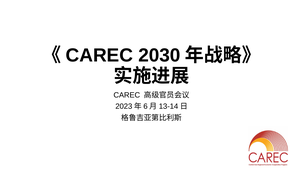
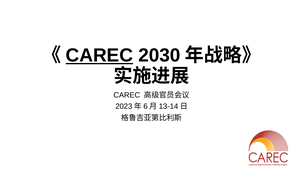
CAREC at (99, 55) underline: none -> present
